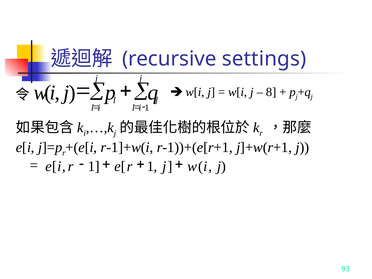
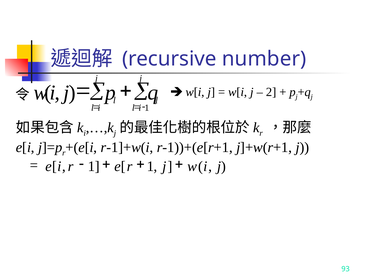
settings: settings -> number
8: 8 -> 2
